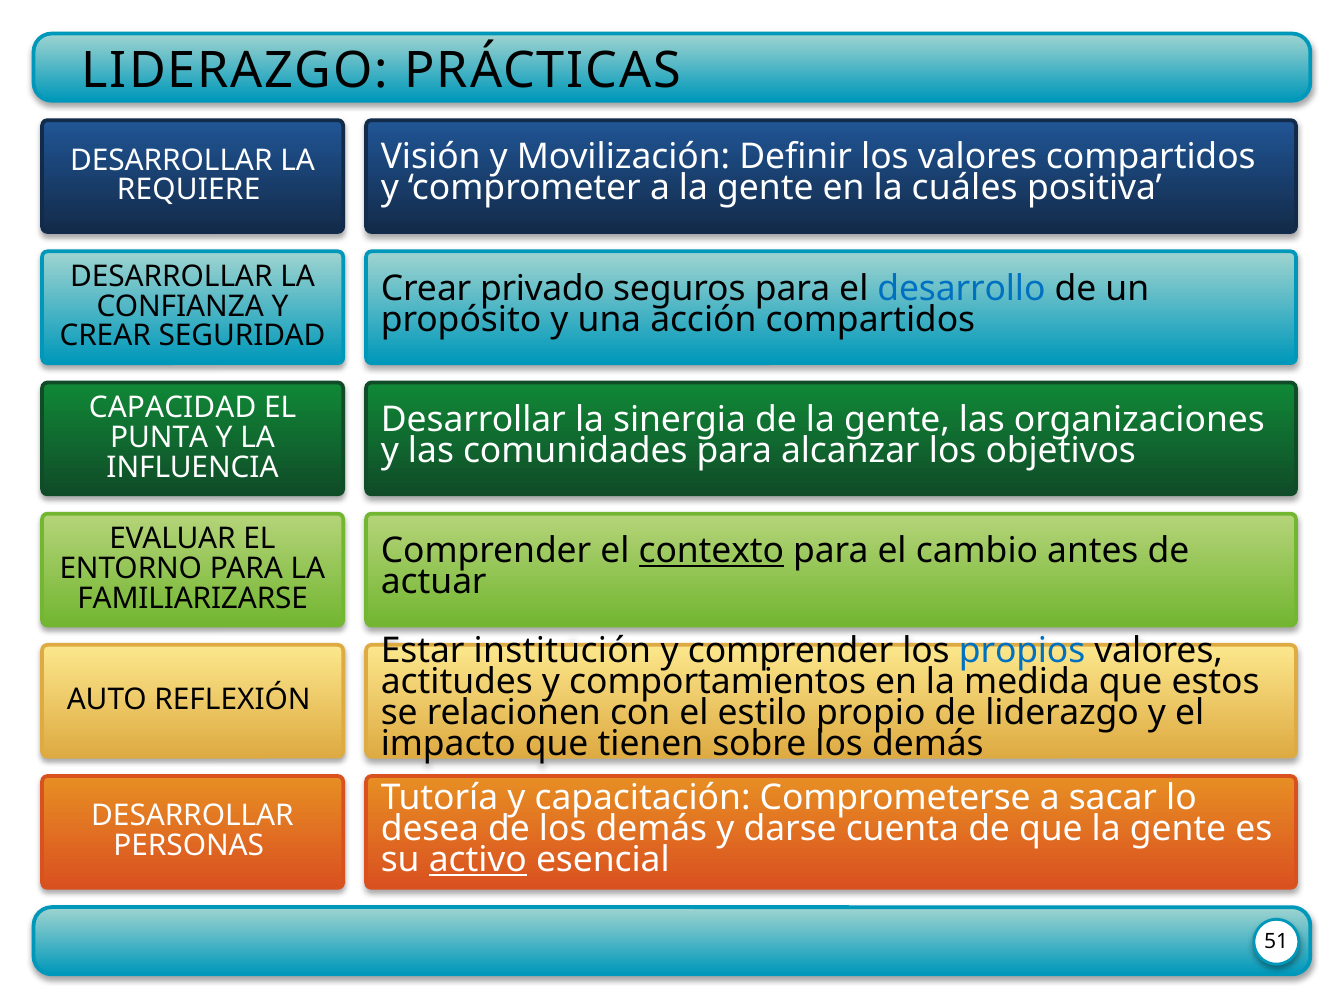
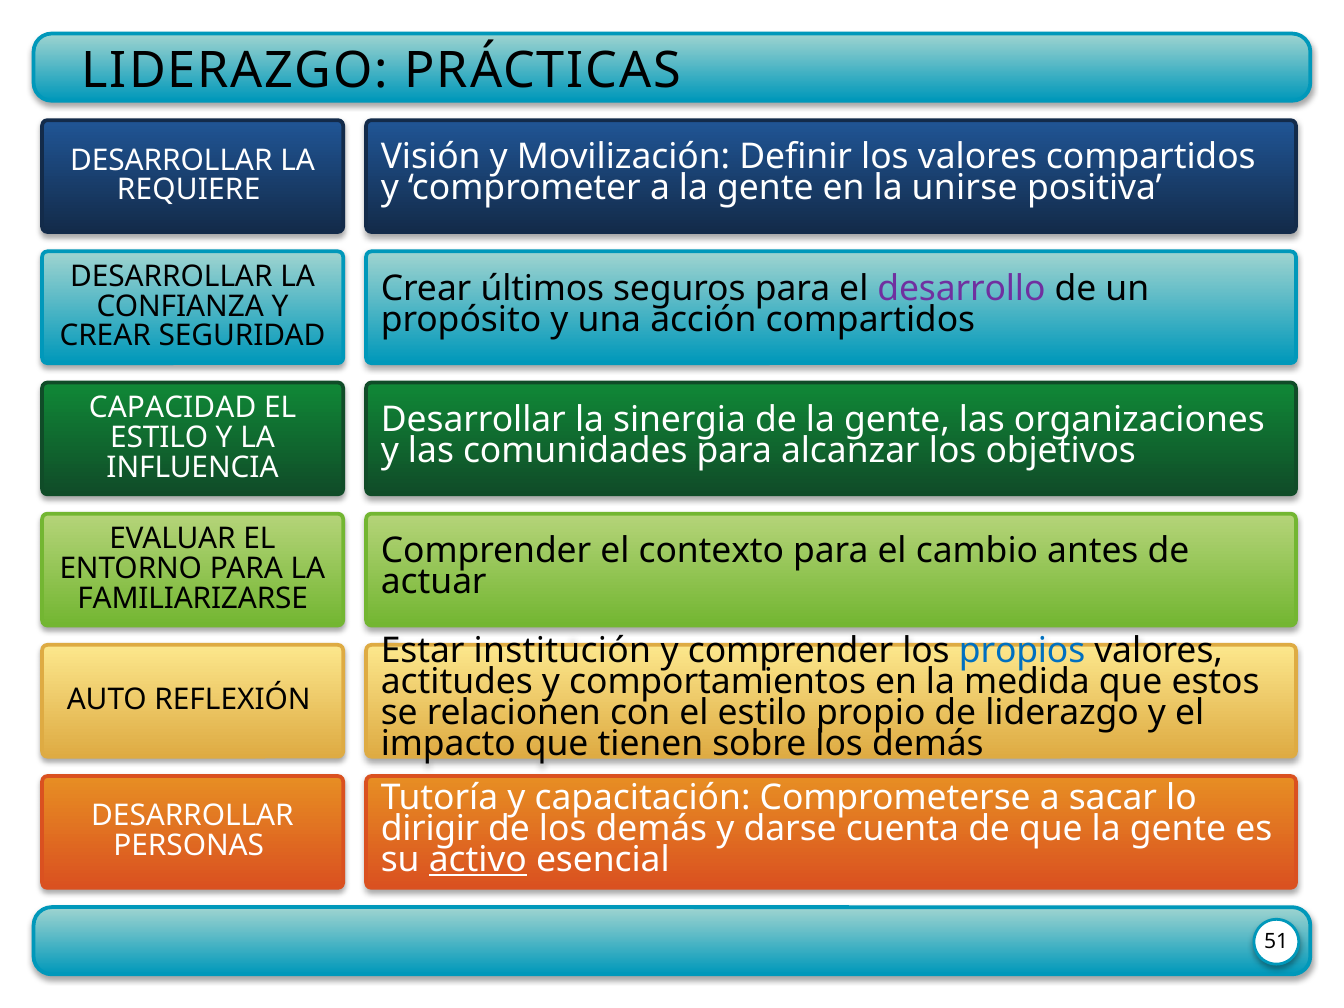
cuáles: cuáles -> unirse
privado: privado -> últimos
desarrollo colour: blue -> purple
PUNTA at (159, 437): PUNTA -> ESTILO
contexto underline: present -> none
desea: desea -> dirigir
